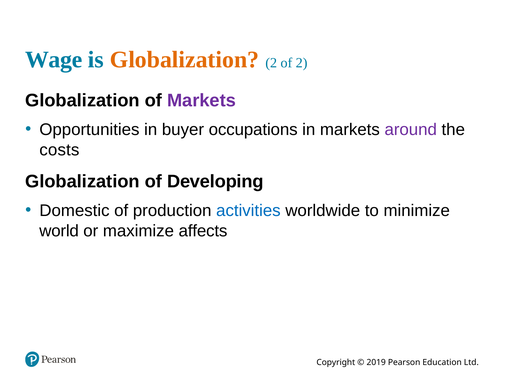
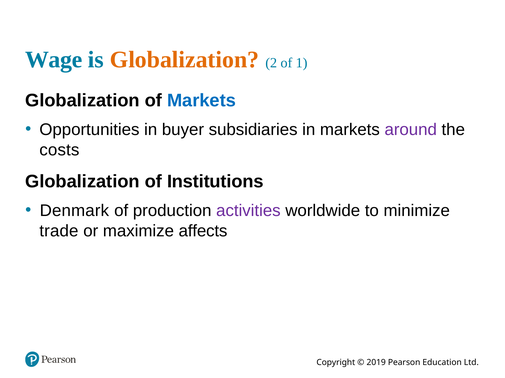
of 2: 2 -> 1
Markets at (202, 101) colour: purple -> blue
occupations: occupations -> subsidiaries
Developing: Developing -> Institutions
Domestic: Domestic -> Denmark
activities colour: blue -> purple
world: world -> trade
